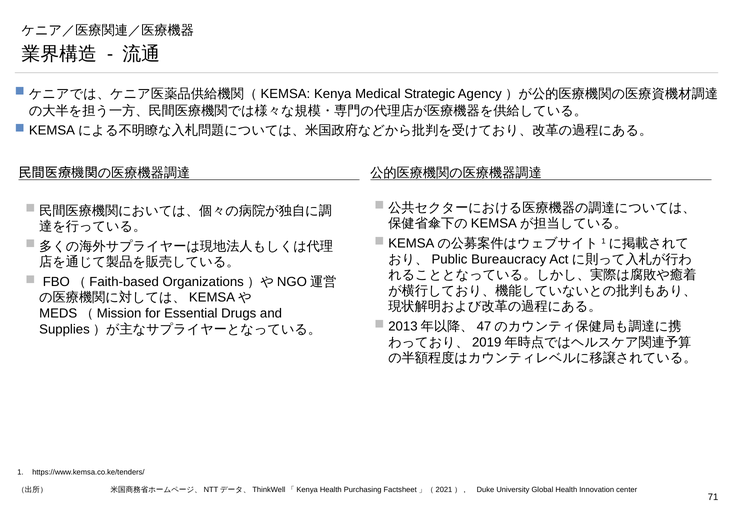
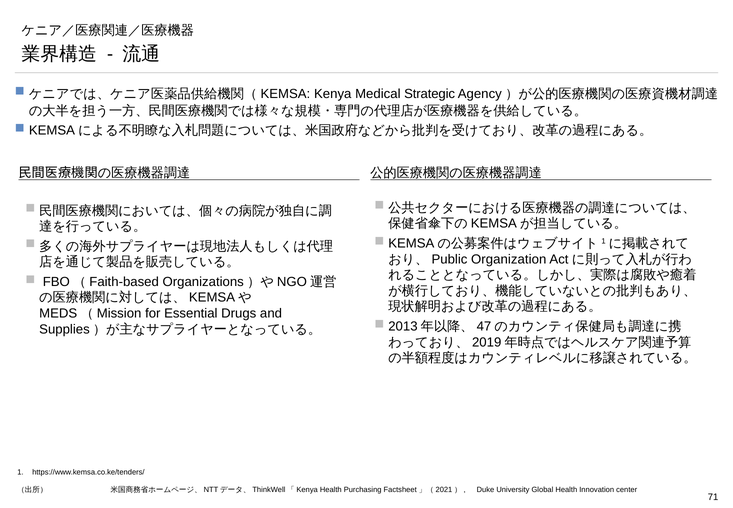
Bureaucracy: Bureaucracy -> Organization
